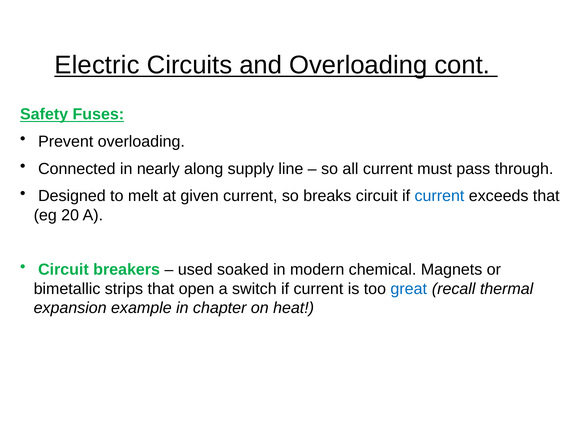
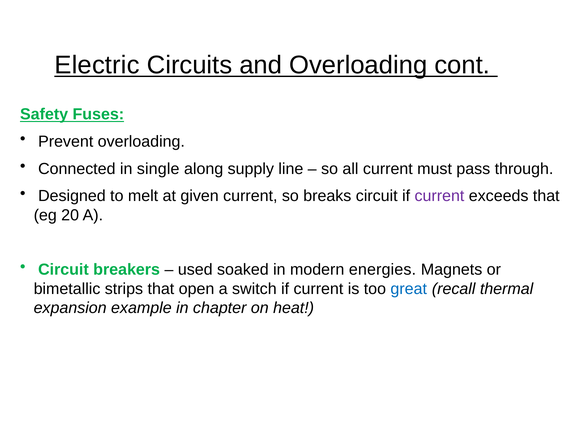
nearly: nearly -> single
current at (439, 196) colour: blue -> purple
chemical: chemical -> energies
